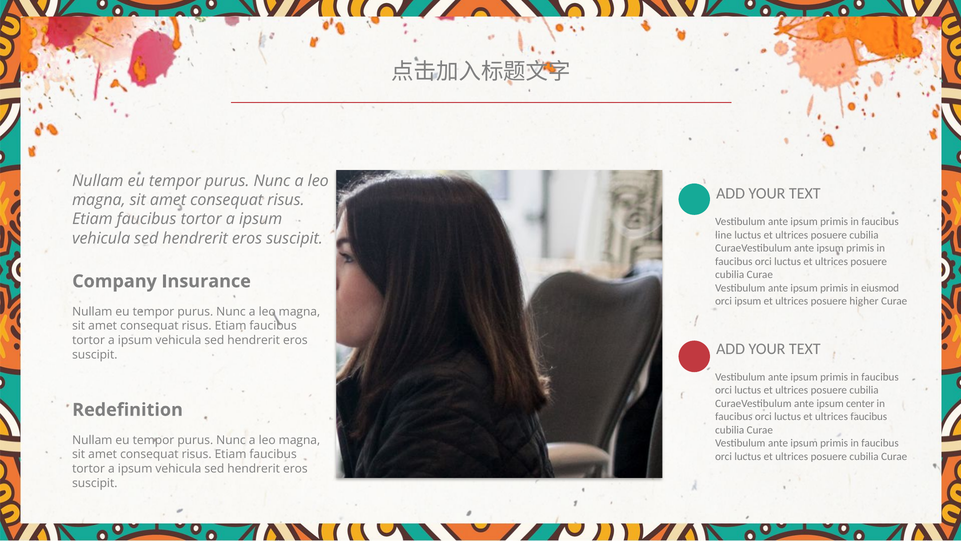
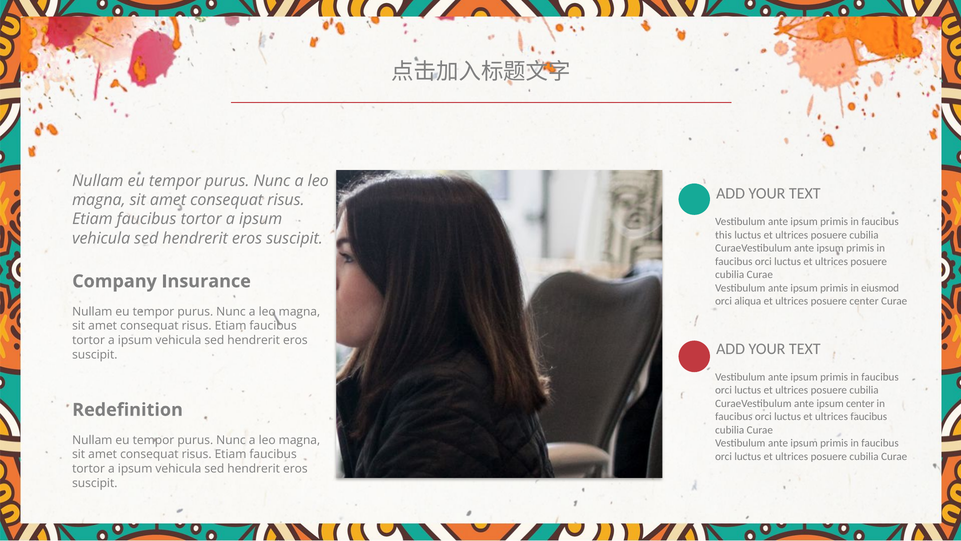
line: line -> this
orci ipsum: ipsum -> aliqua
posuere higher: higher -> center
